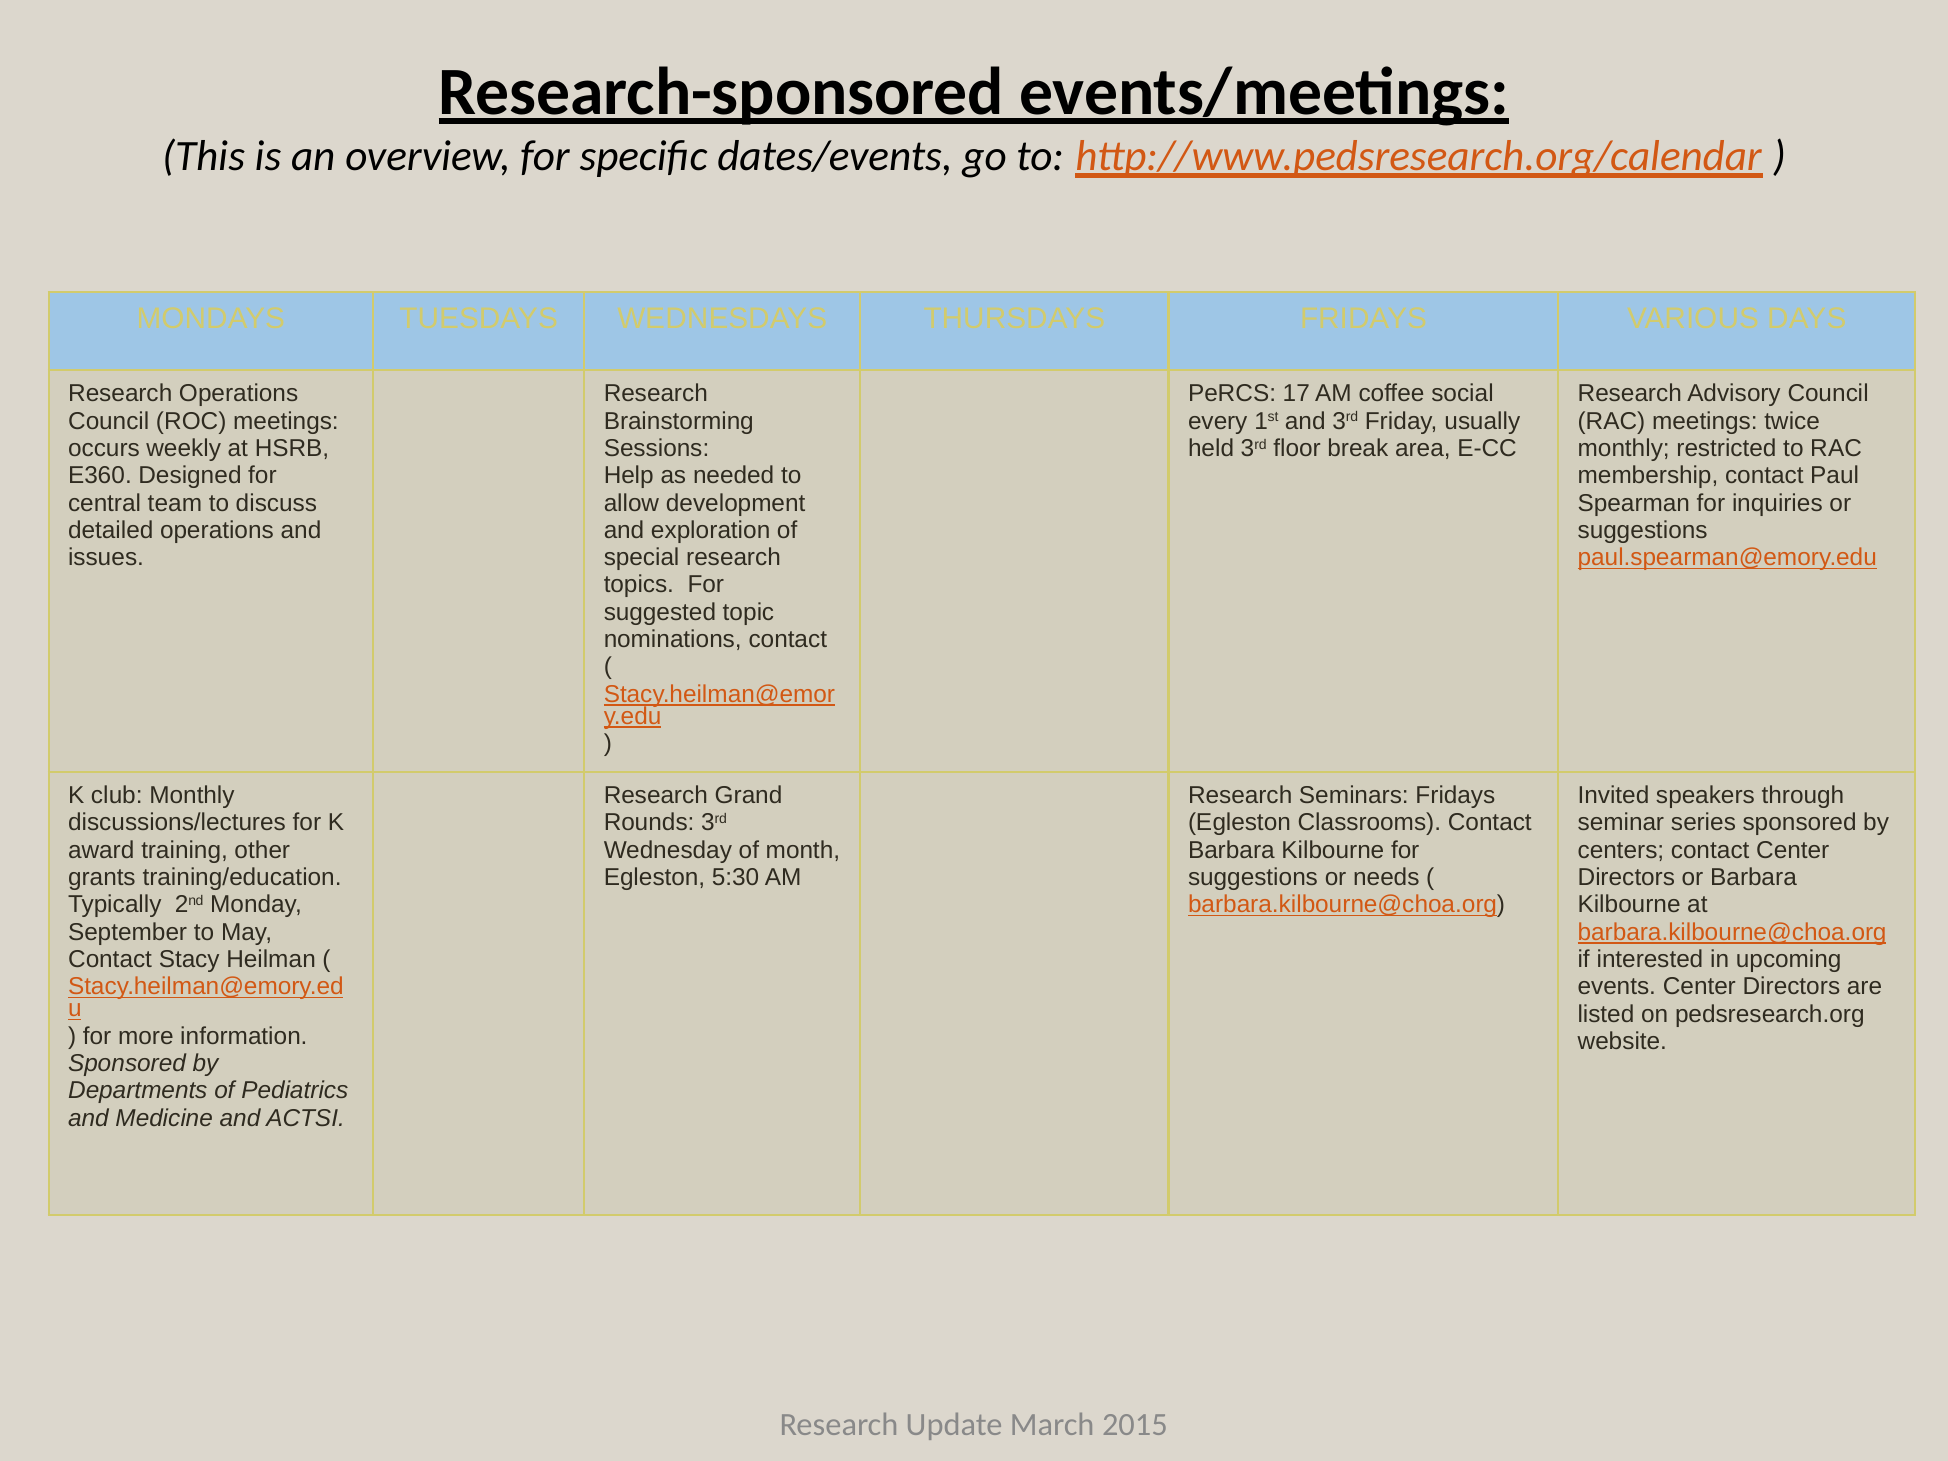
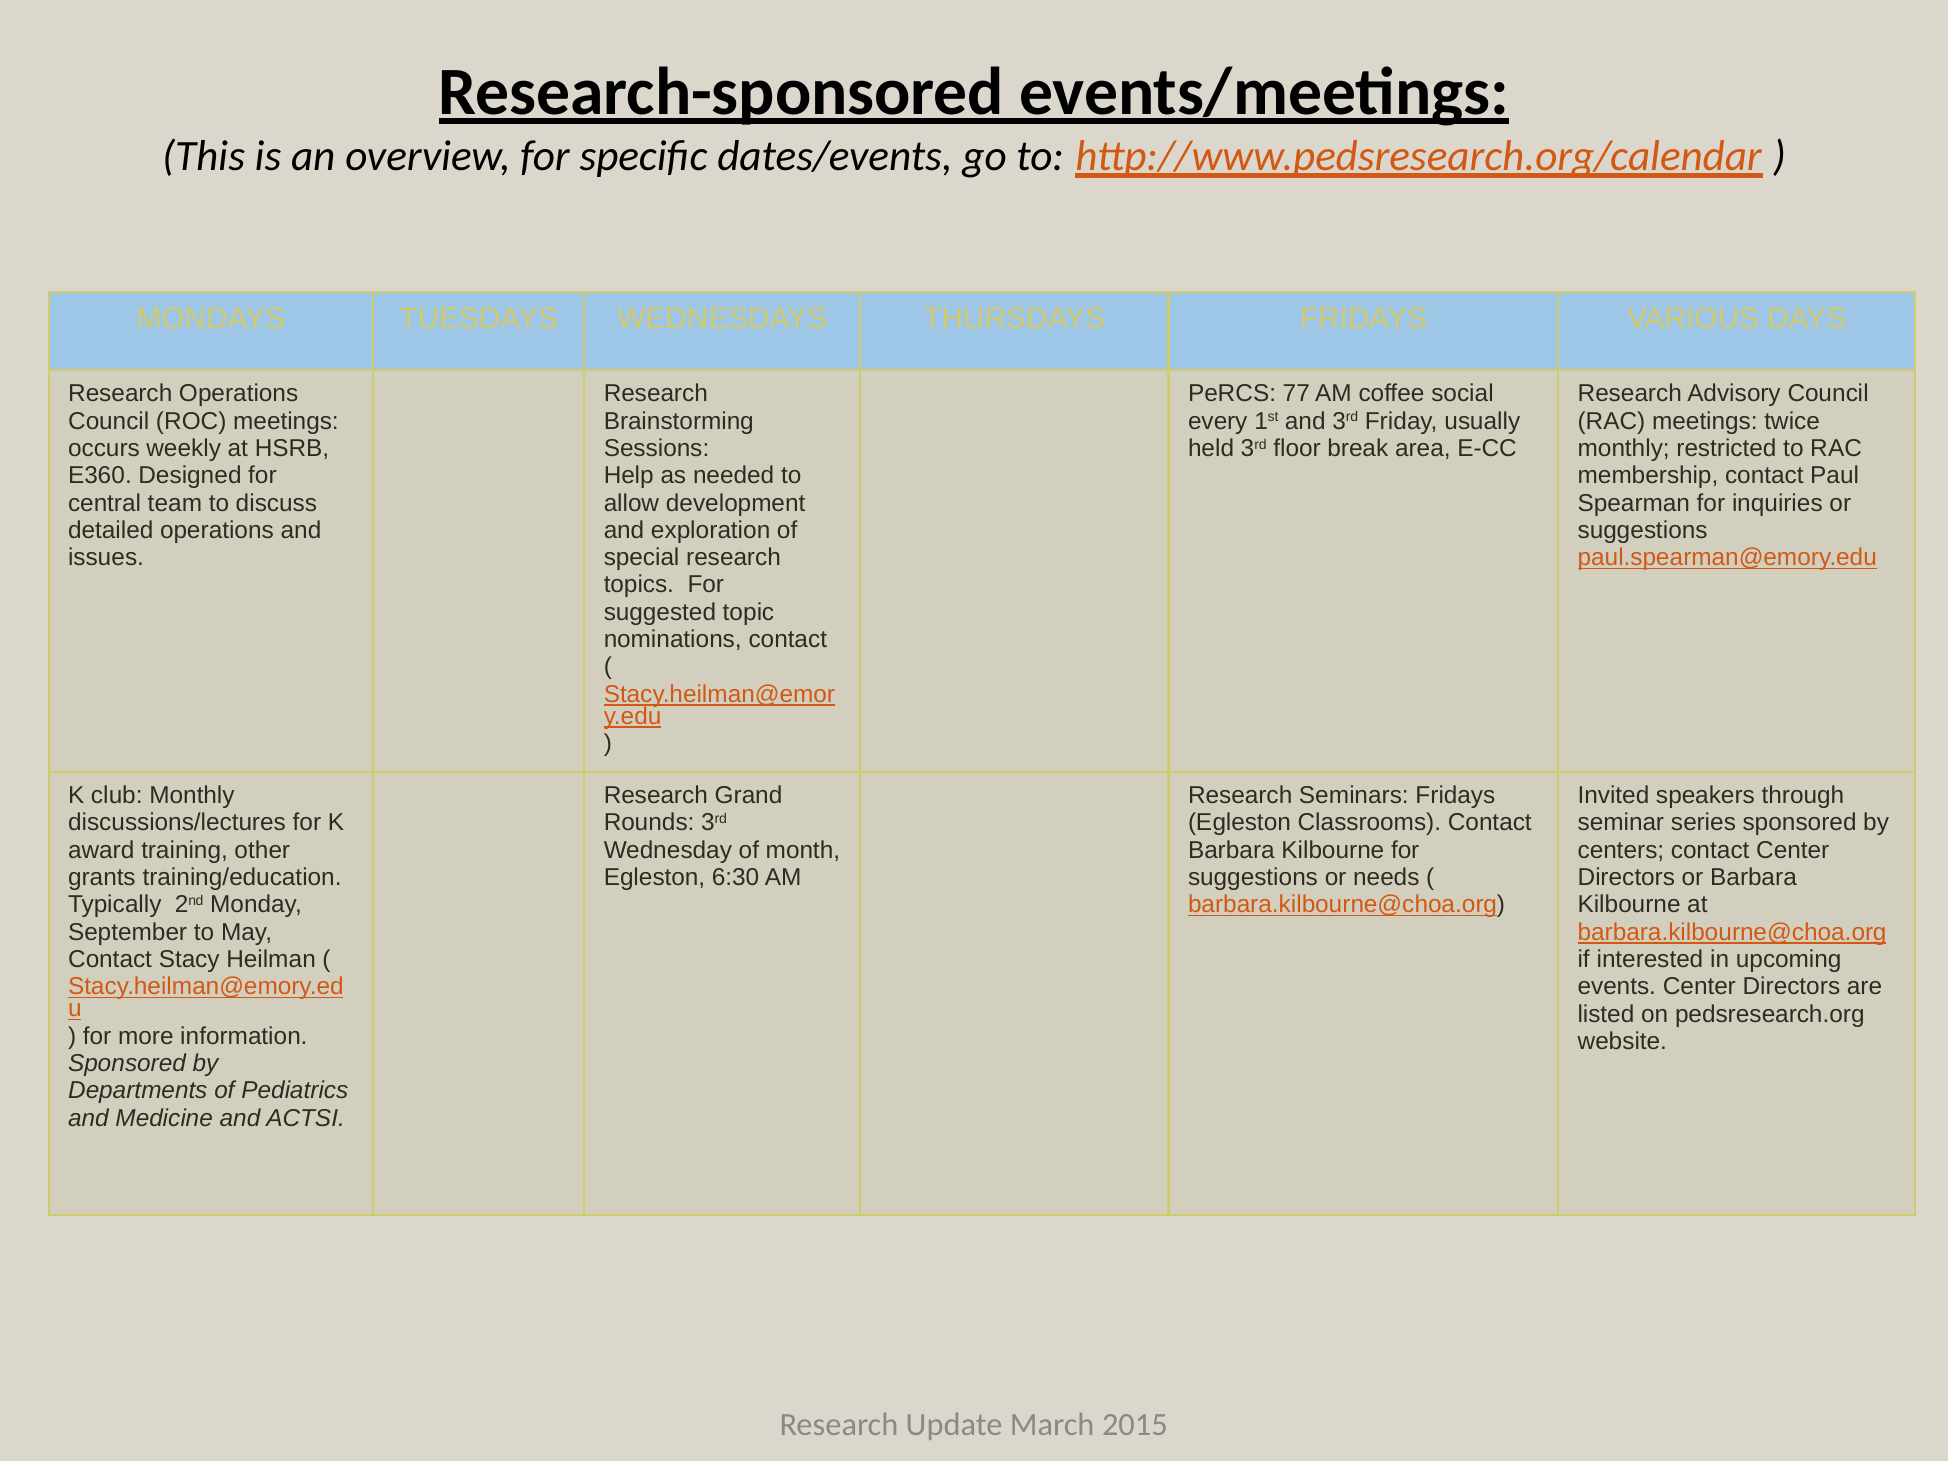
17: 17 -> 77
5:30: 5:30 -> 6:30
